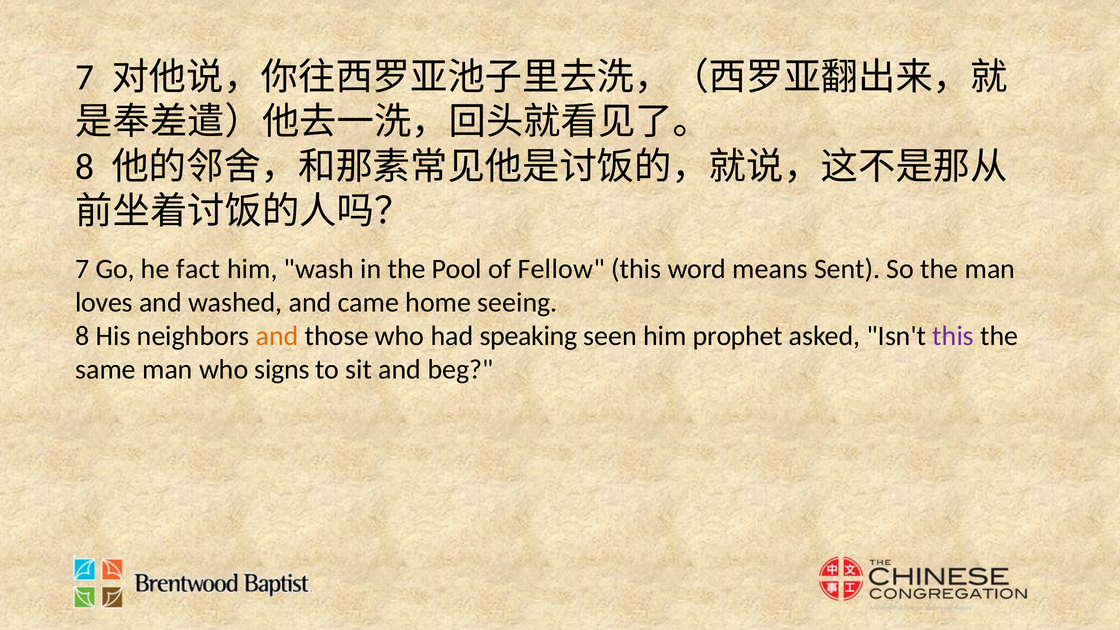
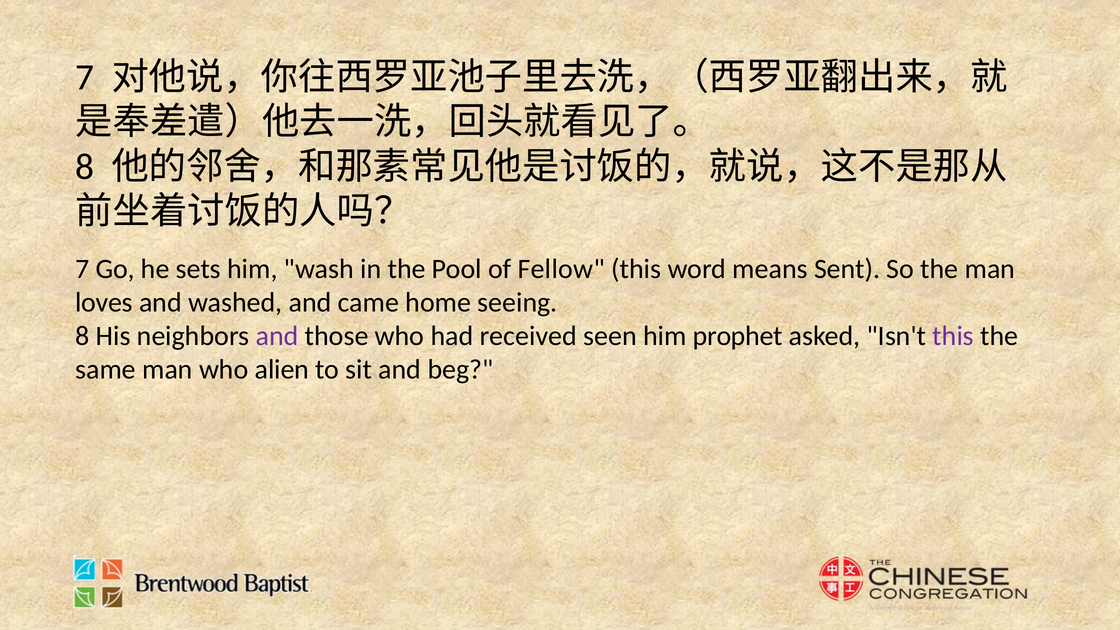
fact: fact -> sets
and at (277, 336) colour: orange -> purple
speaking: speaking -> received
signs: signs -> alien
